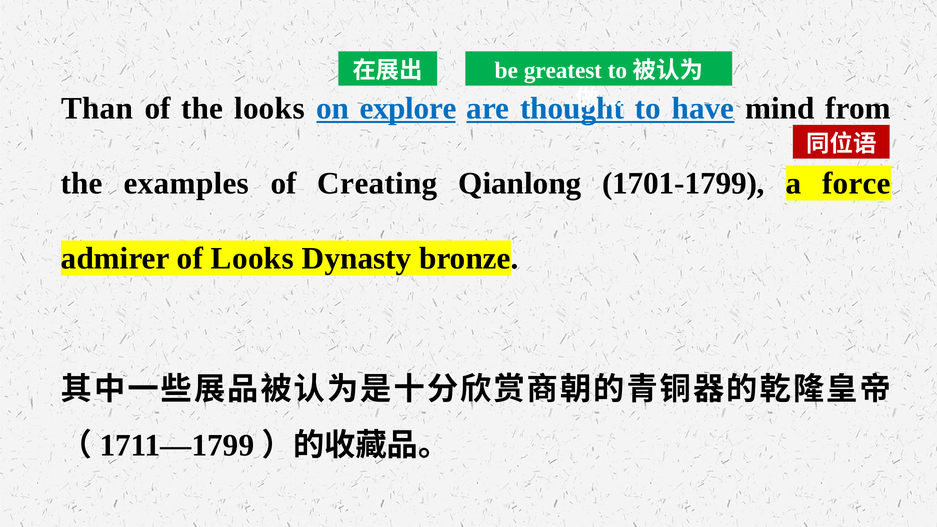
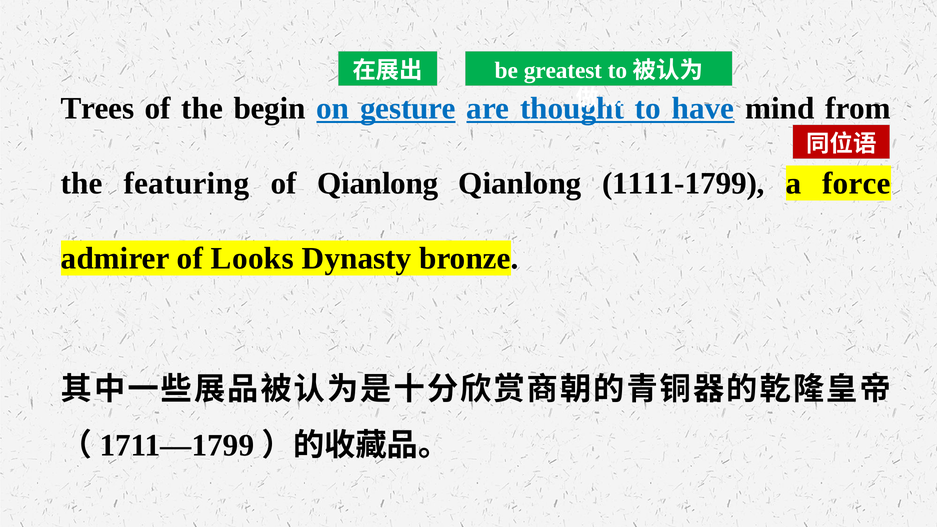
Than: Than -> Trees
the looks: looks -> begin
explore: explore -> gesture
examples: examples -> featuring
of Creating: Creating -> Qianlong
1701-1799: 1701-1799 -> 1111-1799
